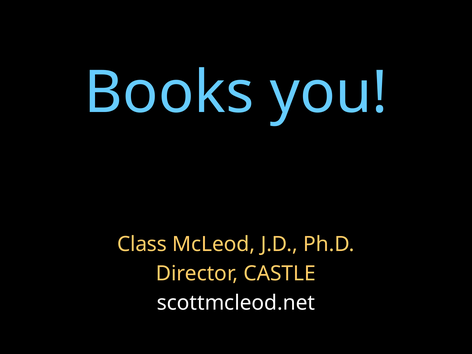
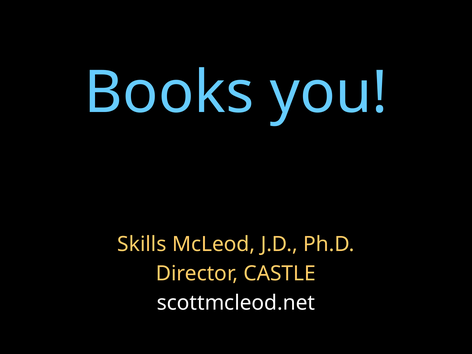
Class: Class -> Skills
